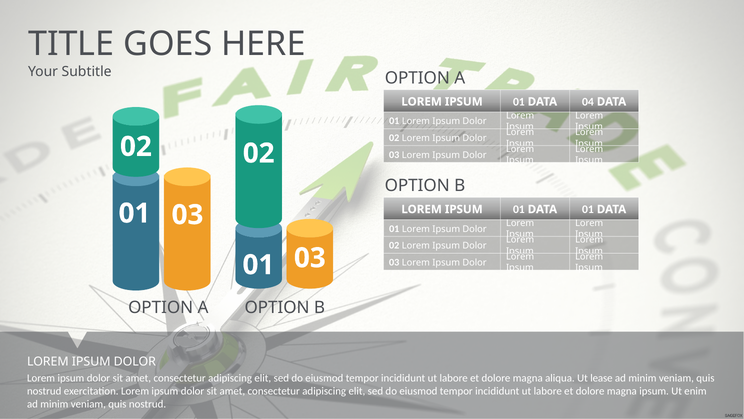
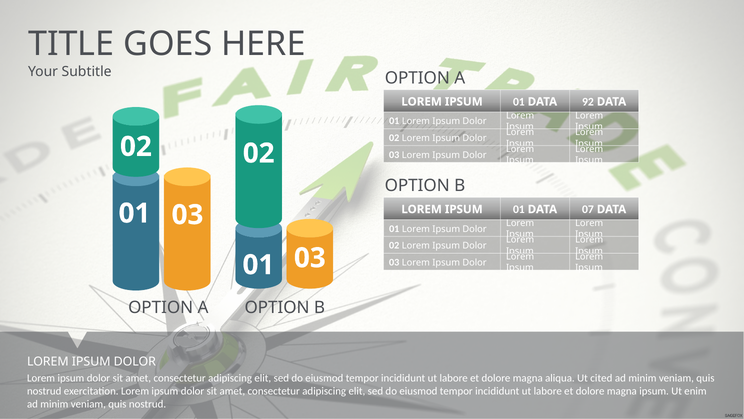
04: 04 -> 92
IPSUM 01 DATA 01: 01 -> 07
lease: lease -> cited
